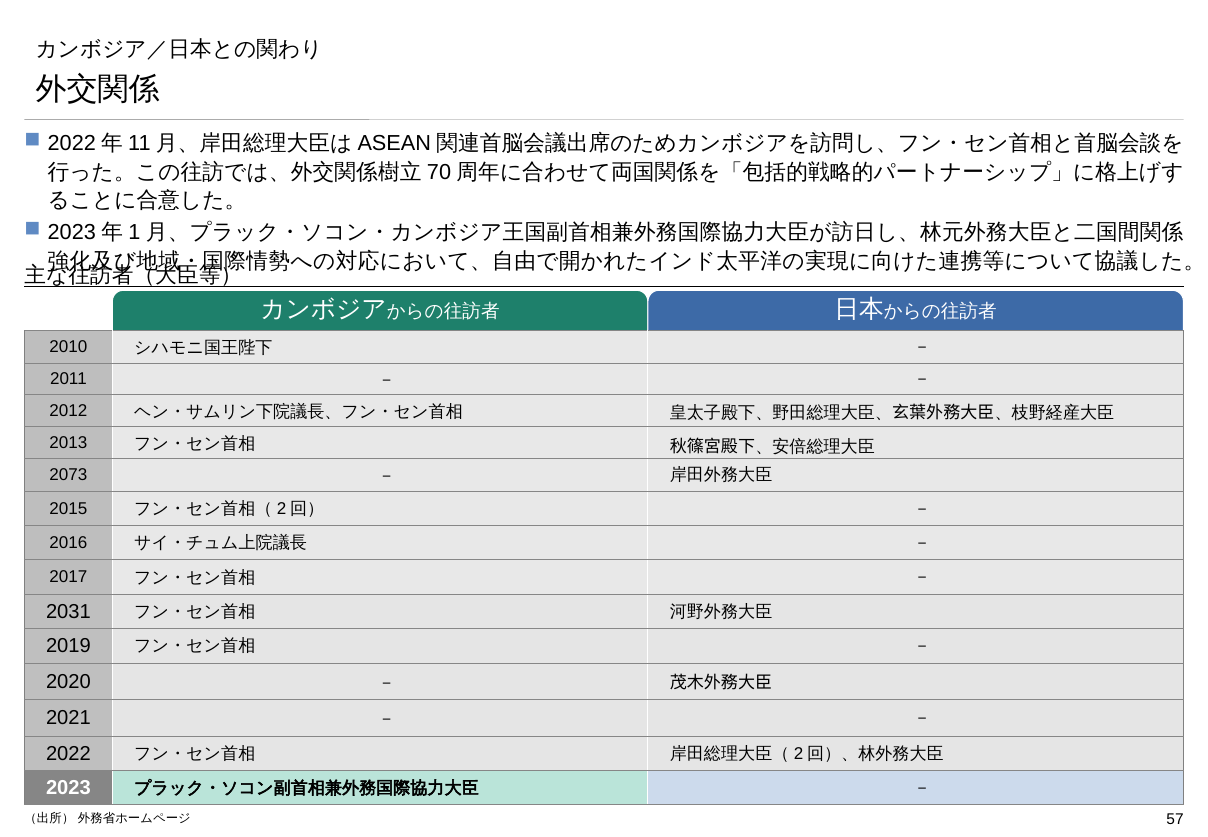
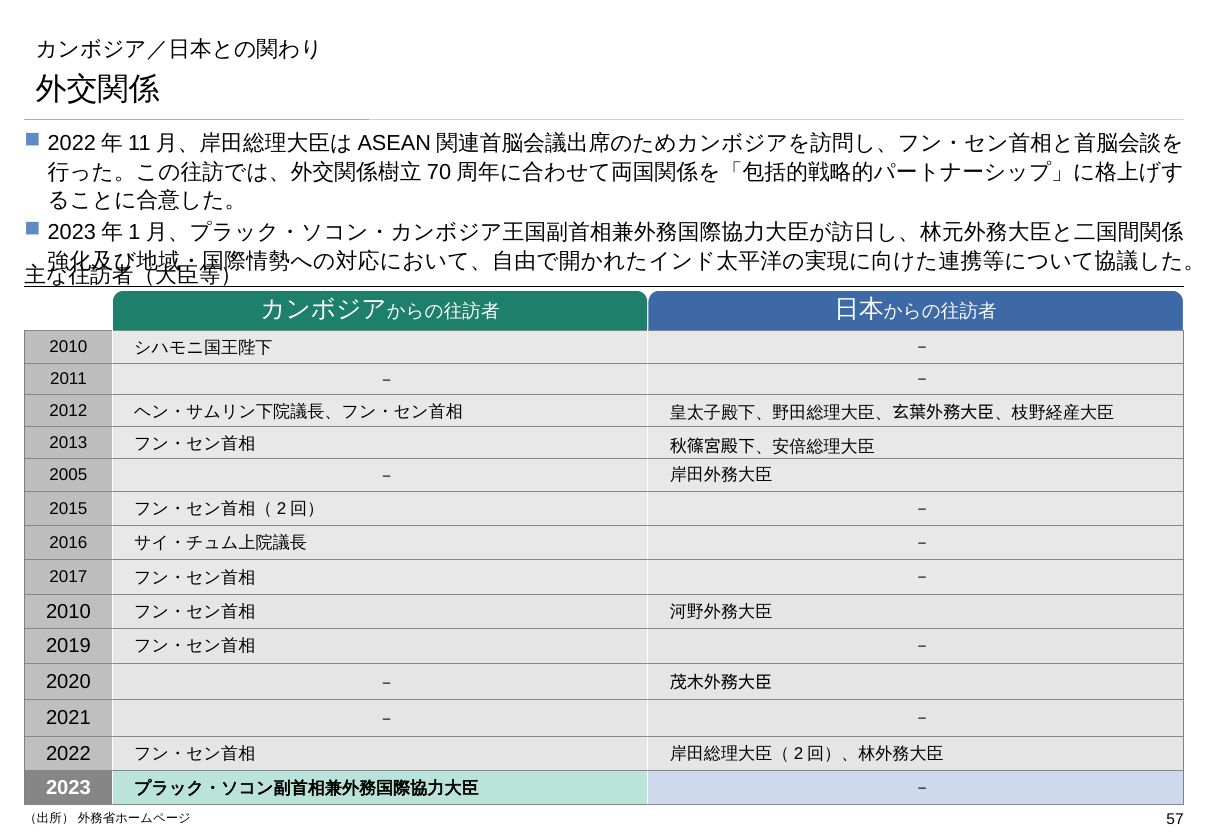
2073: 2073 -> 2005
2031 at (68, 611): 2031 -> 2010
